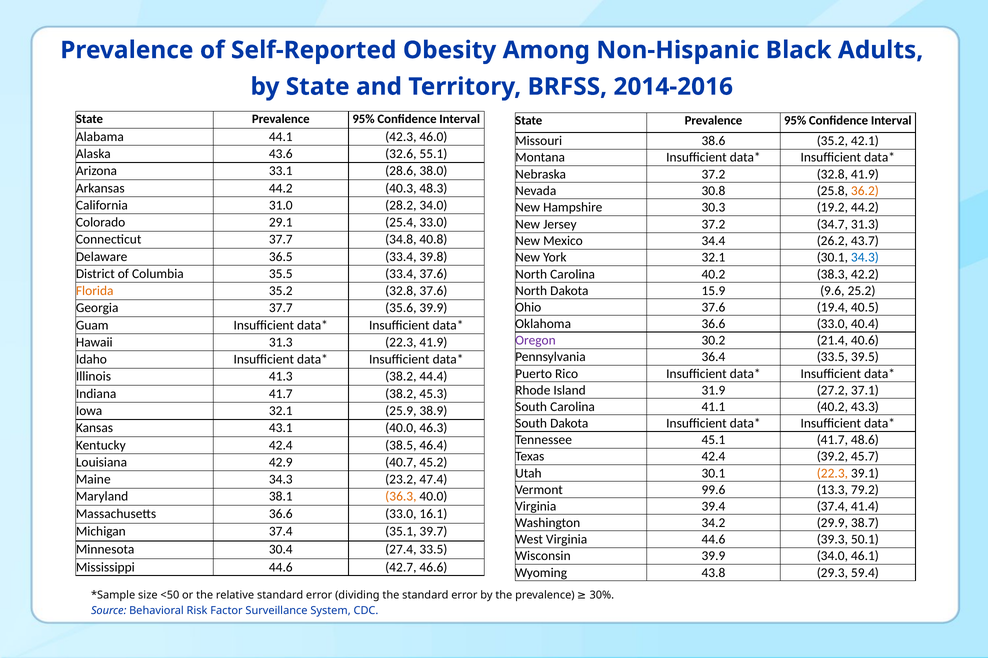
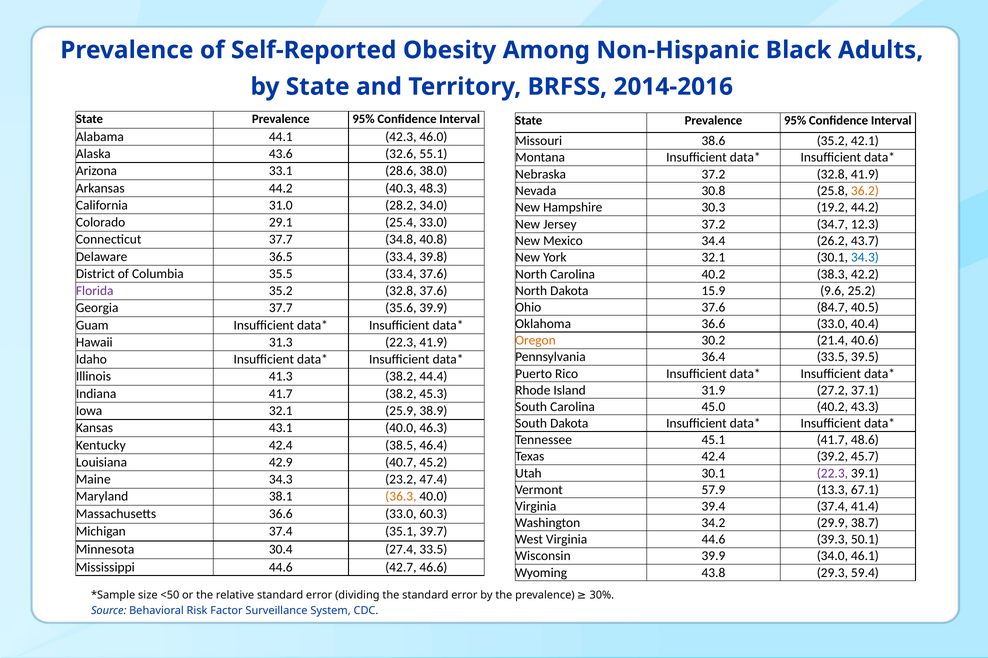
34.7 31.3: 31.3 -> 12.3
Florida colour: orange -> purple
19.4: 19.4 -> 84.7
Oregon colour: purple -> orange
41.1: 41.1 -> 45.0
22.3 at (832, 474) colour: orange -> purple
99.6: 99.6 -> 57.9
79.2: 79.2 -> 67.1
16.1: 16.1 -> 60.3
